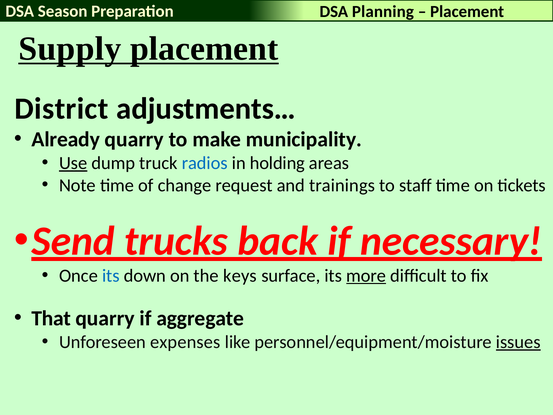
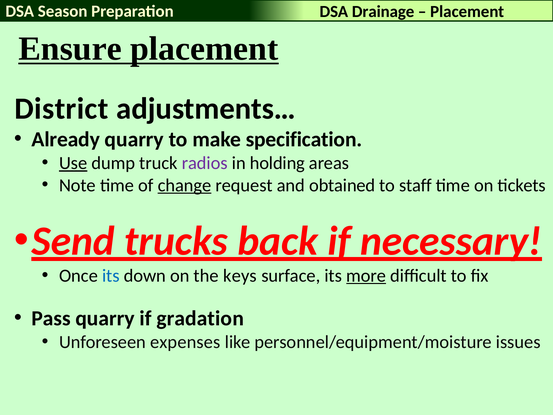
Planning: Planning -> Drainage
Supply: Supply -> Ensure
municipality: municipality -> specification
radios colour: blue -> purple
change underline: none -> present
trainings: trainings -> obtained
That: That -> Pass
aggregate: aggregate -> gradation
issues underline: present -> none
